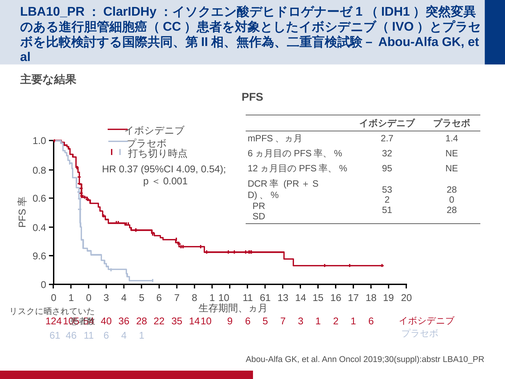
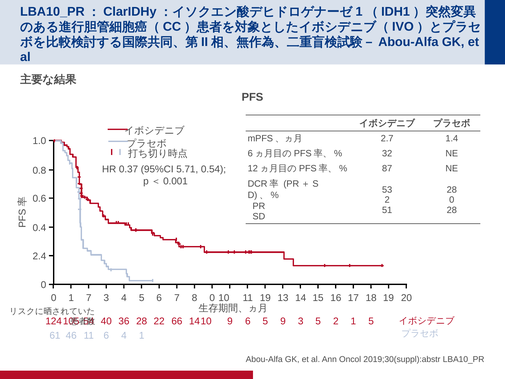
95: 95 -> 87
4.09: 4.09 -> 5.71
9.6: 9.6 -> 2.4
1 0: 0 -> 7
8 1: 1 -> 0
11 61: 61 -> 19
35: 35 -> 66
5 7: 7 -> 9
1 at (318, 321): 1 -> 5
1 6: 6 -> 5
